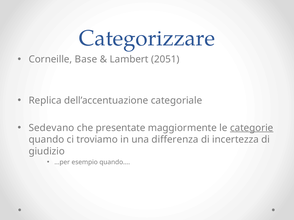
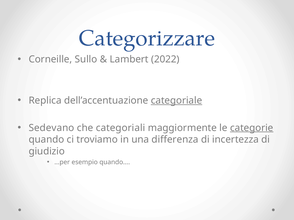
Base: Base -> Sullo
2051: 2051 -> 2022
categoriale underline: none -> present
presentate: presentate -> categoriali
